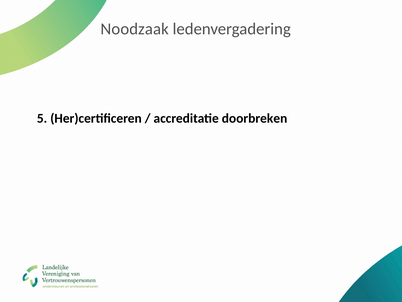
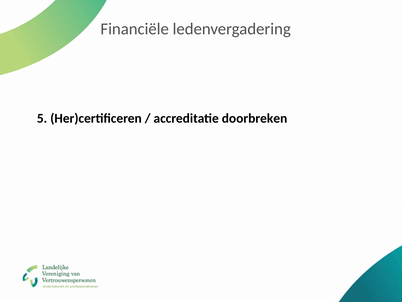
Noodzaak: Noodzaak -> Financiële
